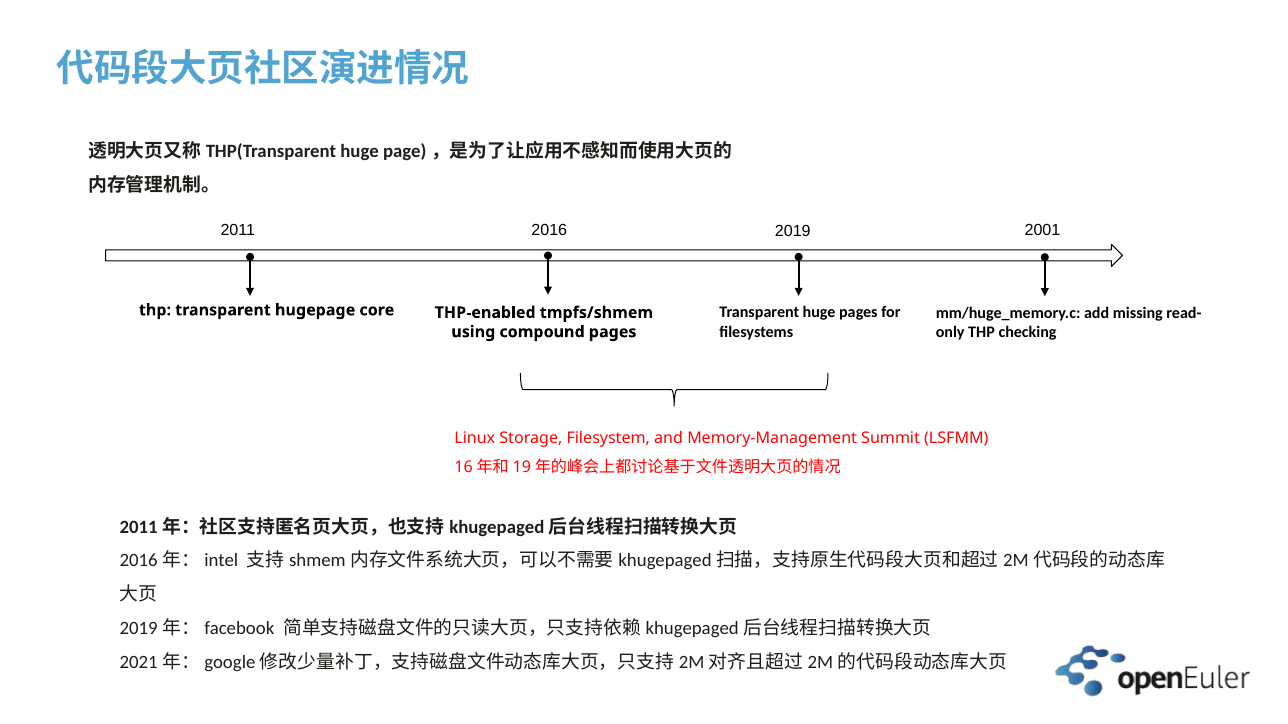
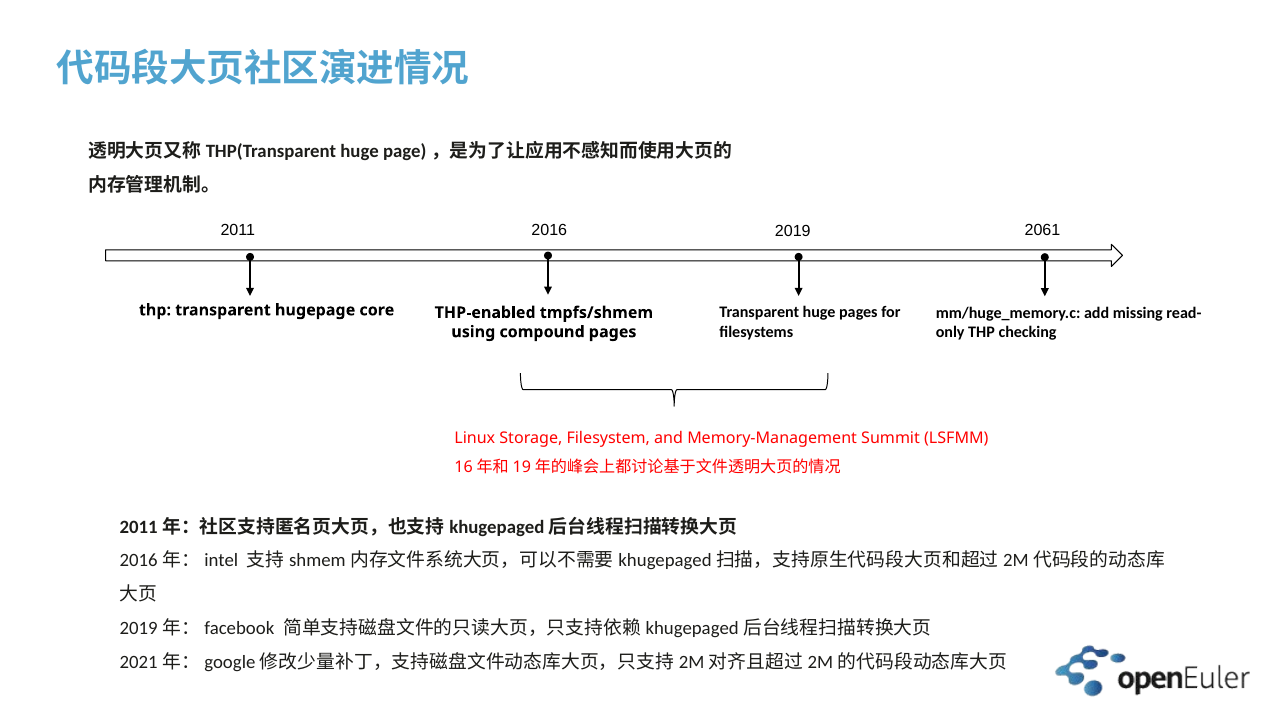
2001: 2001 -> 2061
